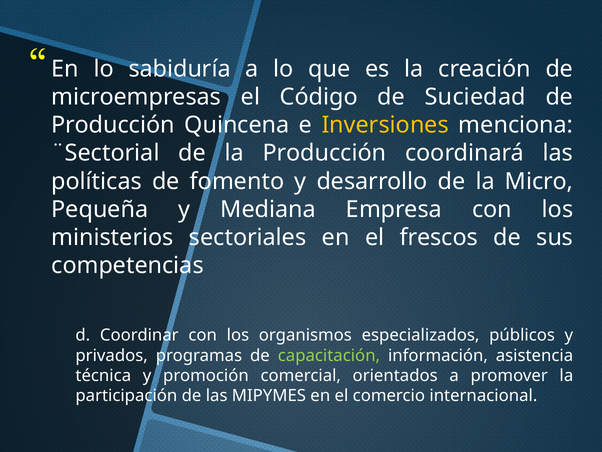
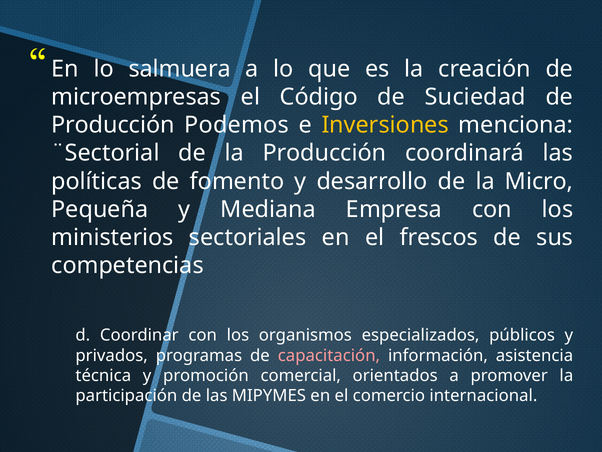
sabiduría: sabiduría -> salmuera
Quincena: Quincena -> Podemos
capacitación colour: light green -> pink
